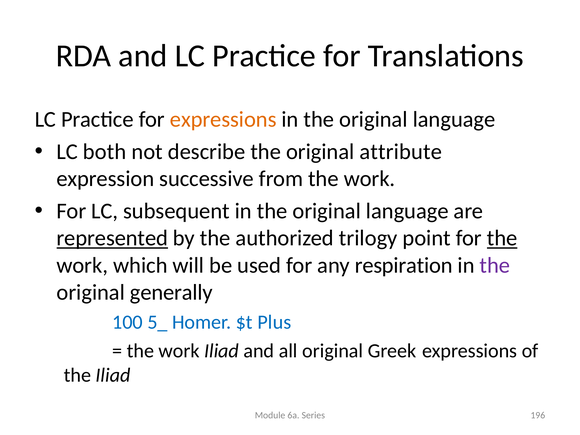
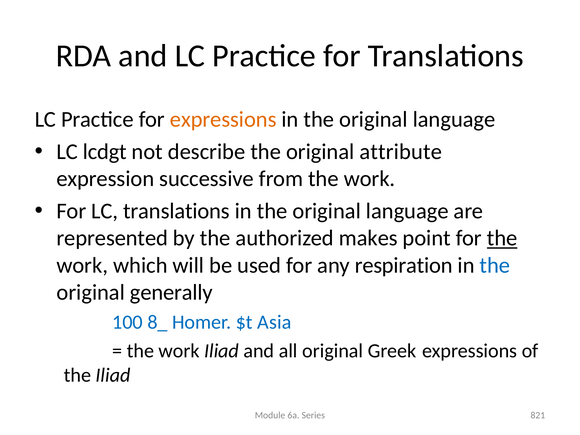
both: both -> lcdgt
LC subsequent: subsequent -> translations
represented underline: present -> none
trilogy: trilogy -> makes
the at (495, 265) colour: purple -> blue
5_: 5_ -> 8_
Plus: Plus -> Asia
196: 196 -> 821
